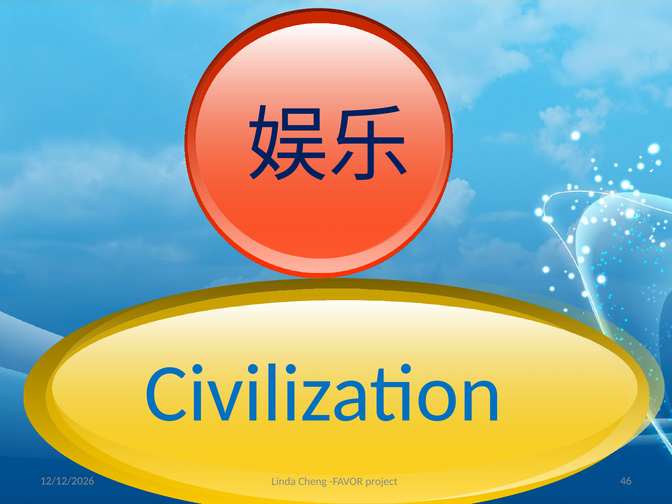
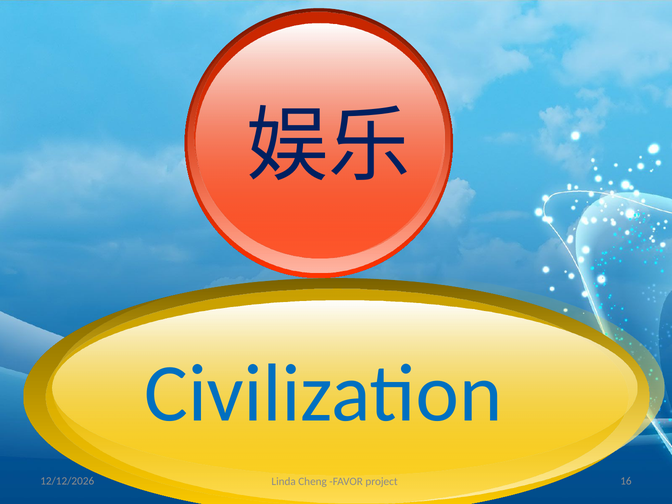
46: 46 -> 16
